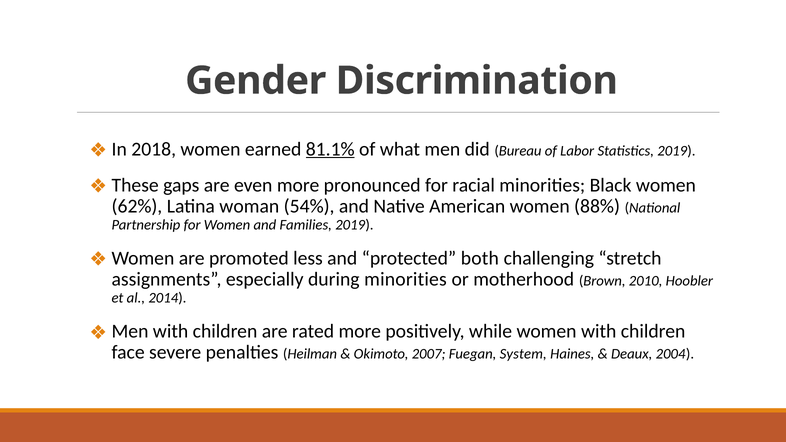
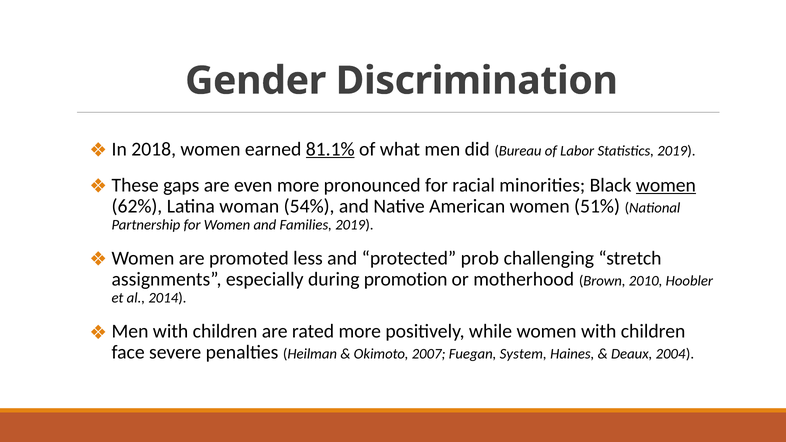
women at (666, 185) underline: none -> present
88%: 88% -> 51%
both: both -> prob
during minorities: minorities -> promotion
